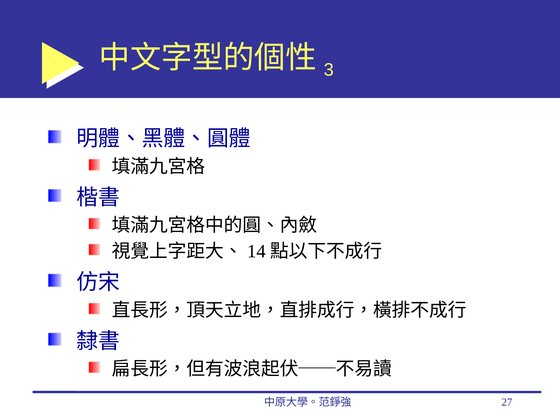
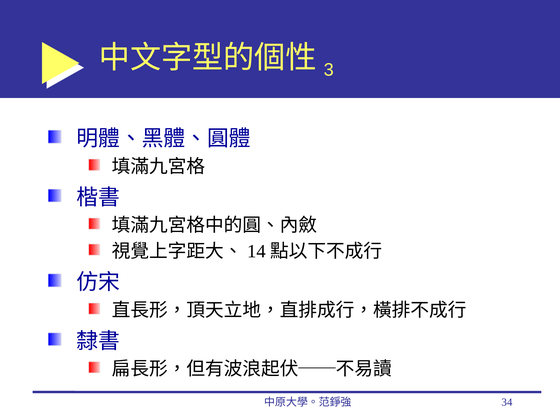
27: 27 -> 34
